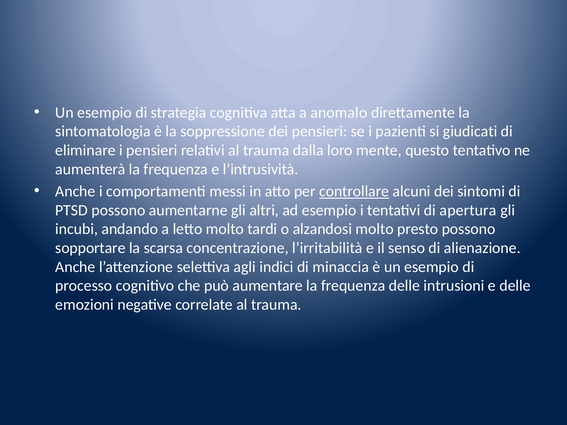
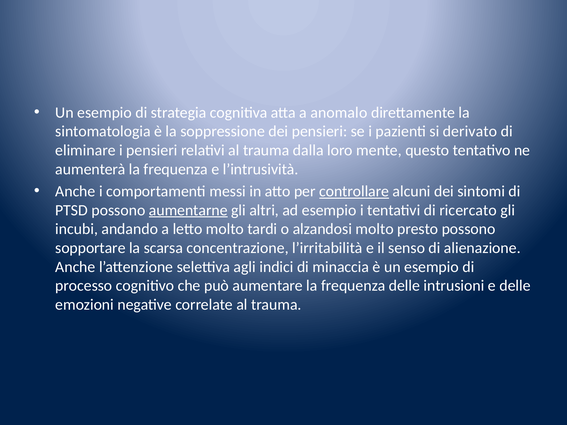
giudicati: giudicati -> derivato
aumentarne underline: none -> present
apertura: apertura -> ricercato
